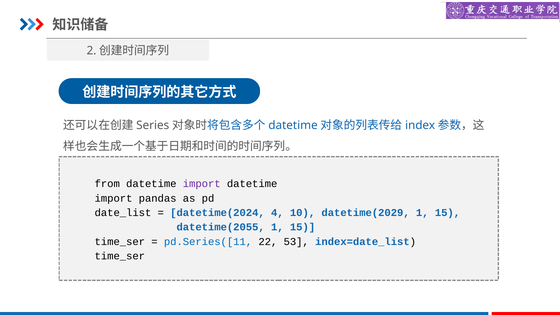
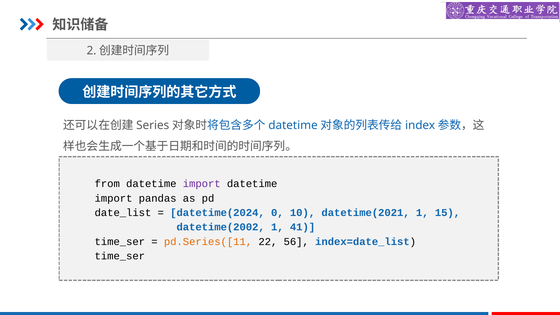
4: 4 -> 0
datetime(2029: datetime(2029 -> datetime(2021
datetime(2055: datetime(2055 -> datetime(2002
15 at (303, 227): 15 -> 41
pd.Series([11 colour: blue -> orange
53: 53 -> 56
